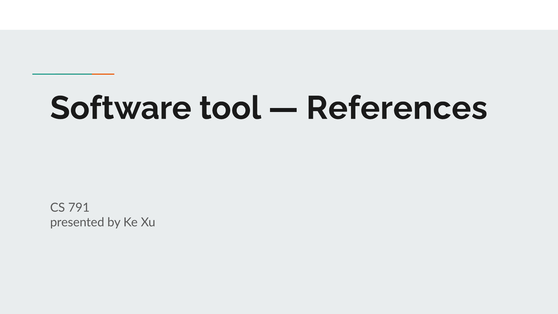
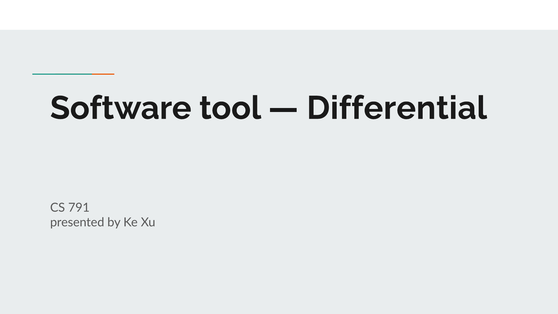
References: References -> Differential
